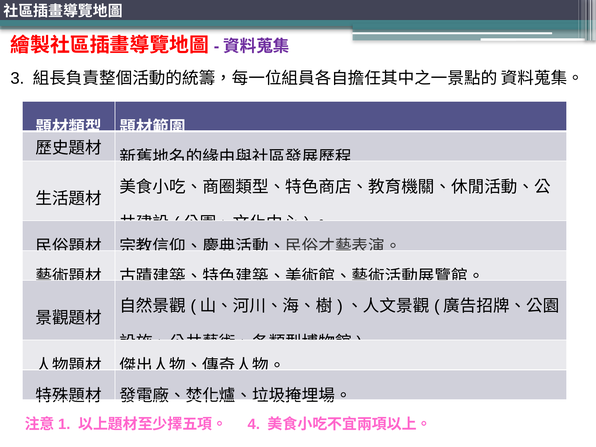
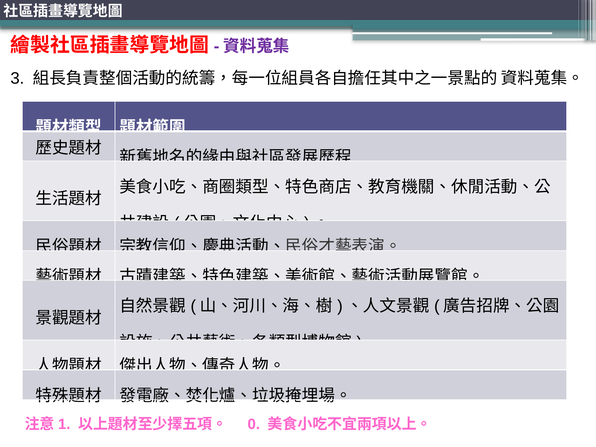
4: 4 -> 0
